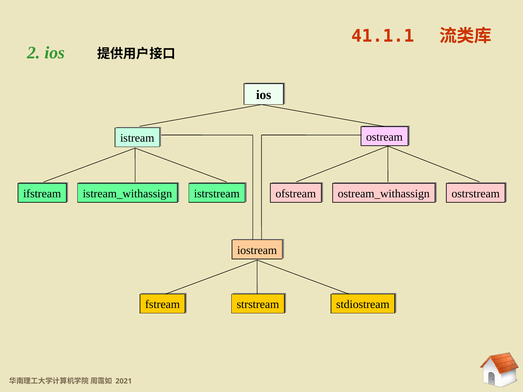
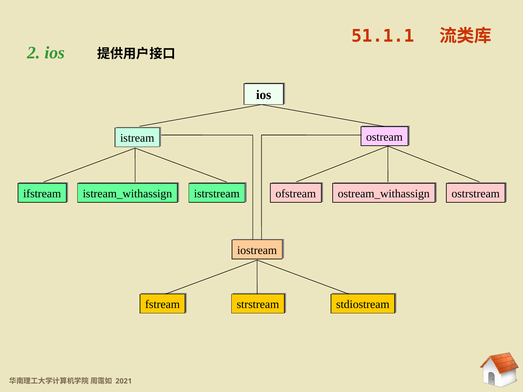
41.1.1: 41.1.1 -> 51.1.1
